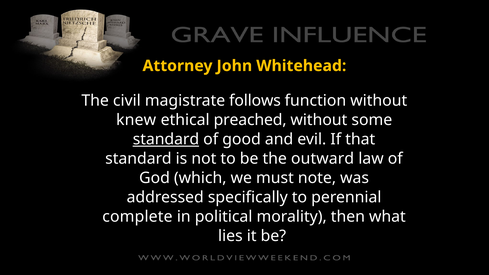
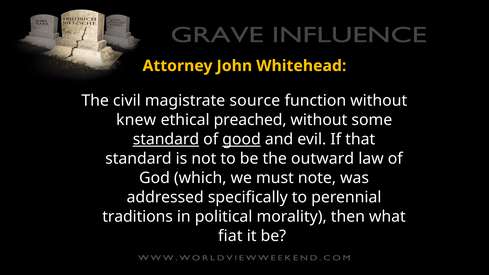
follows: follows -> source
good underline: none -> present
complete: complete -> traditions
lies: lies -> fiat
